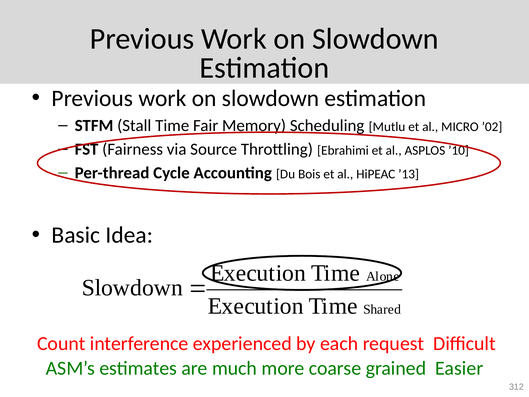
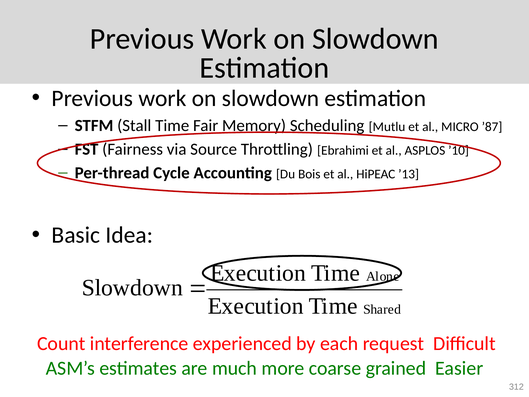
’02: ’02 -> ’87
